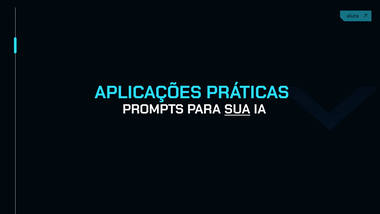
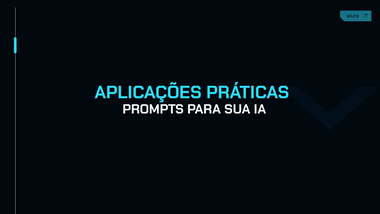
SUA underline: present -> none
